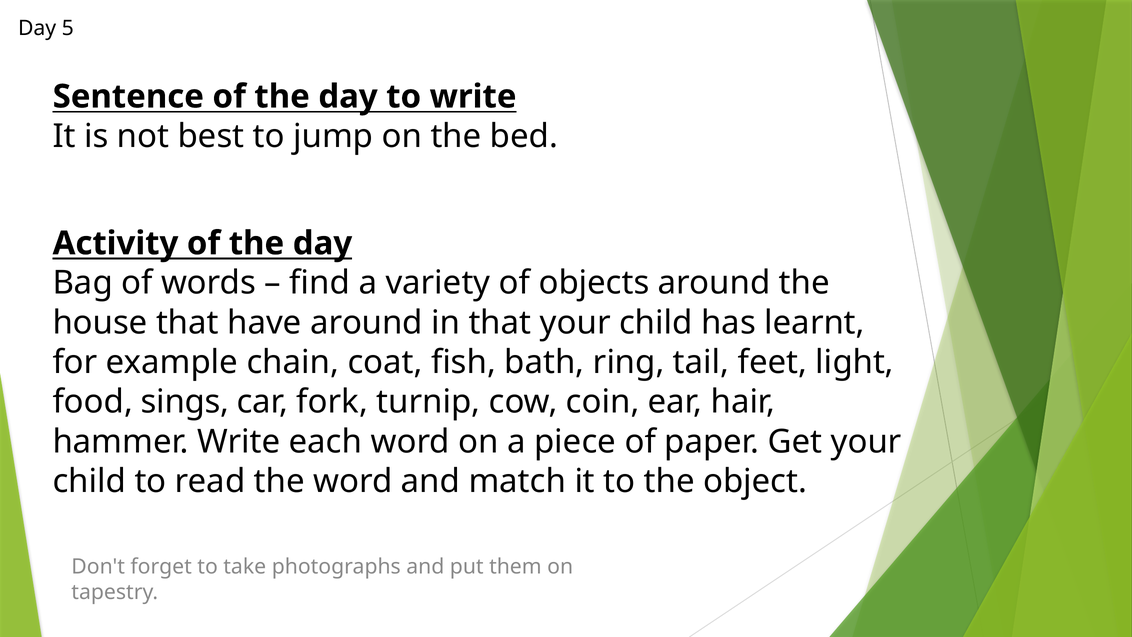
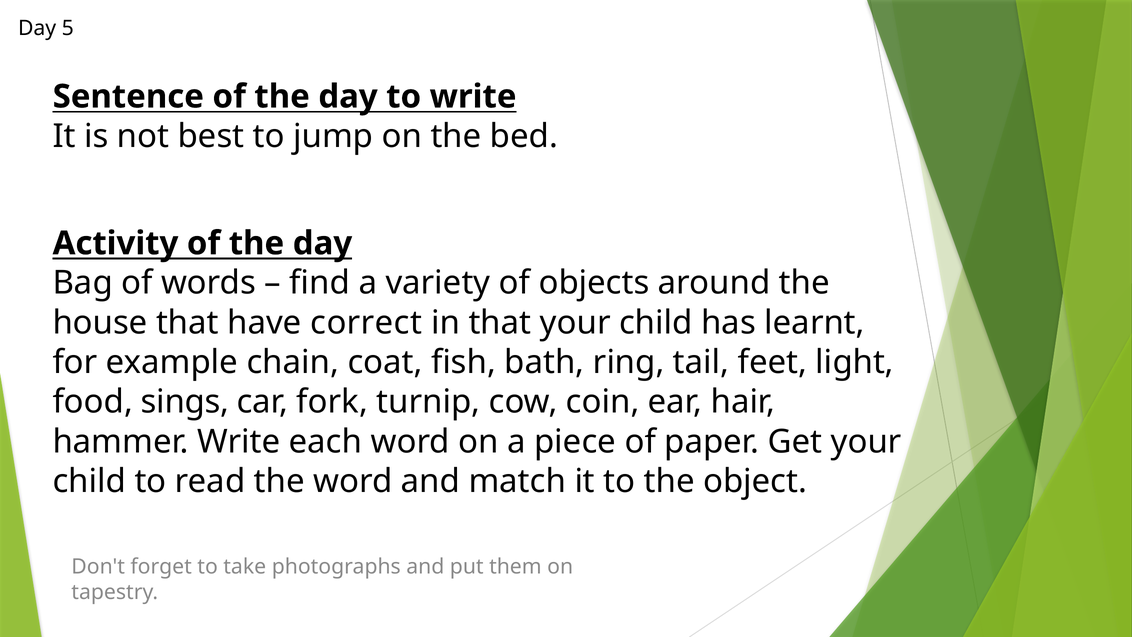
have around: around -> correct
